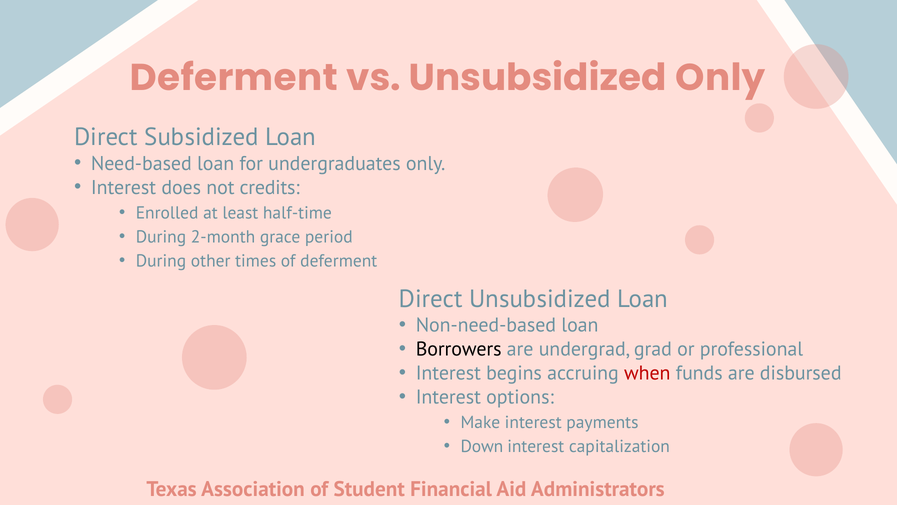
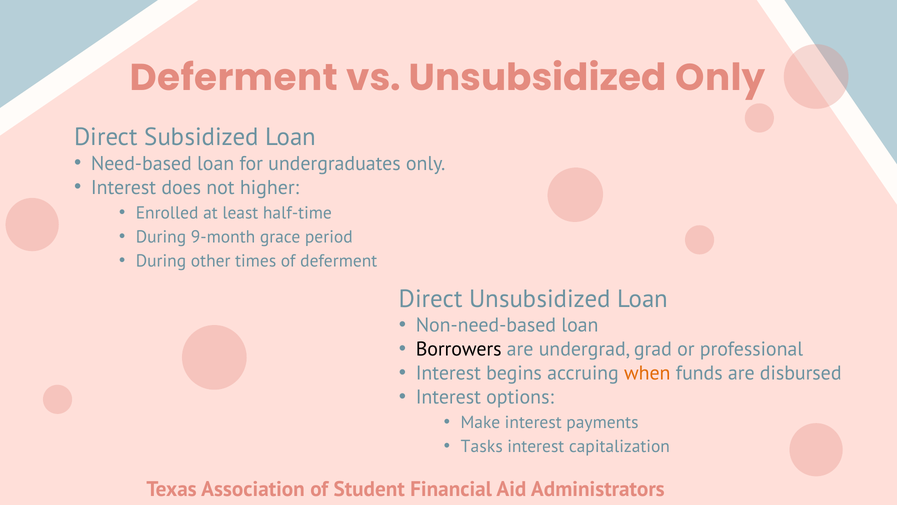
credits: credits -> higher
2-month: 2-month -> 9-month
when colour: red -> orange
Down: Down -> Tasks
